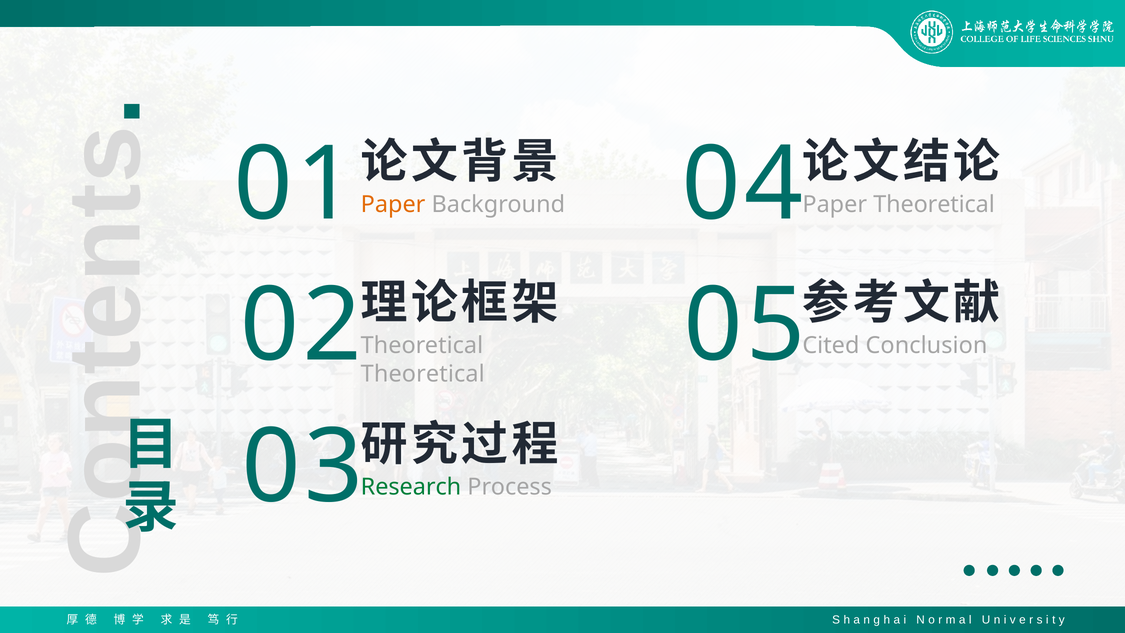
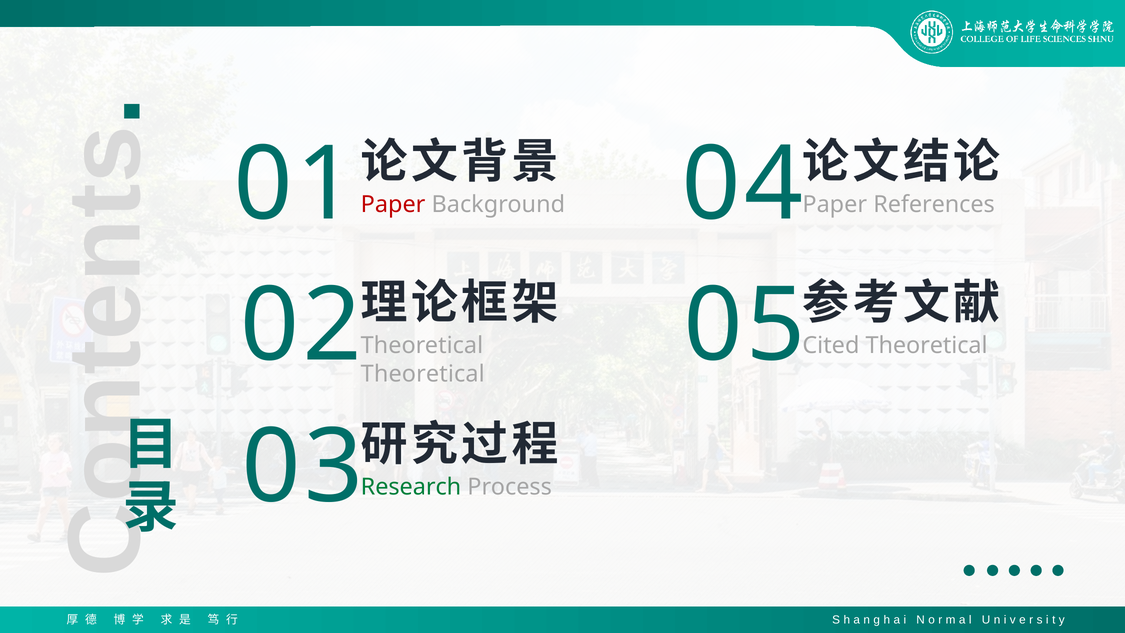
Paper at (393, 204) colour: orange -> red
Paper Theoretical: Theoretical -> References
Cited Conclusion: Conclusion -> Theoretical
